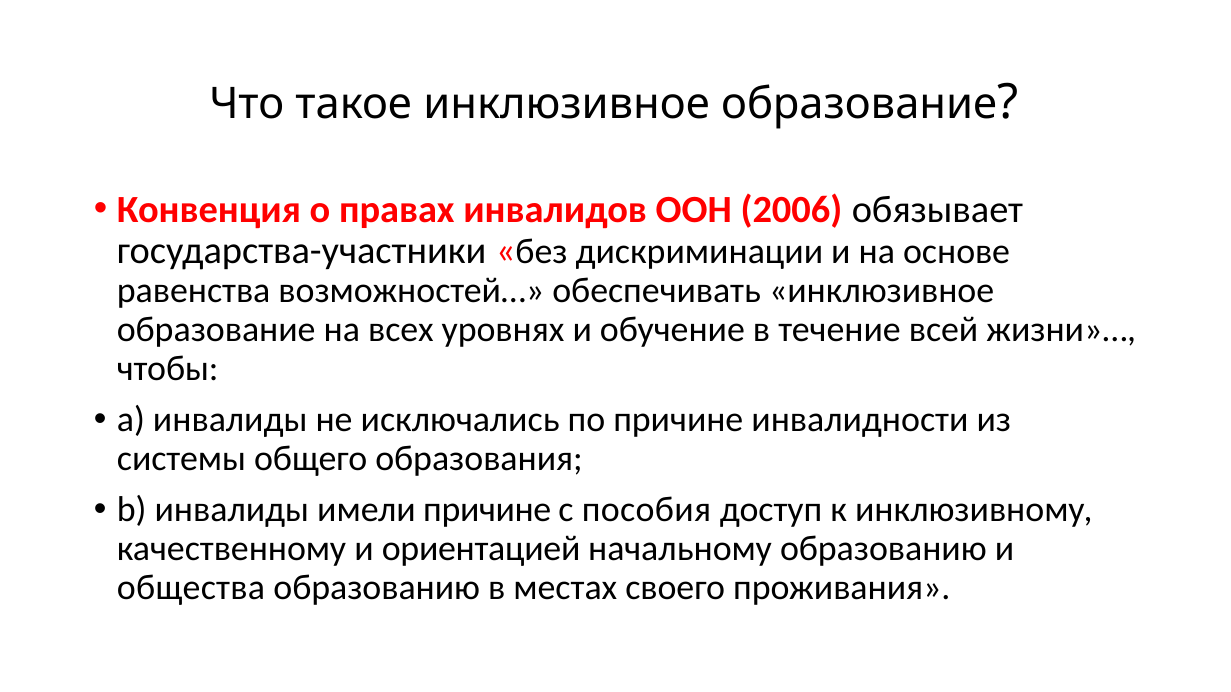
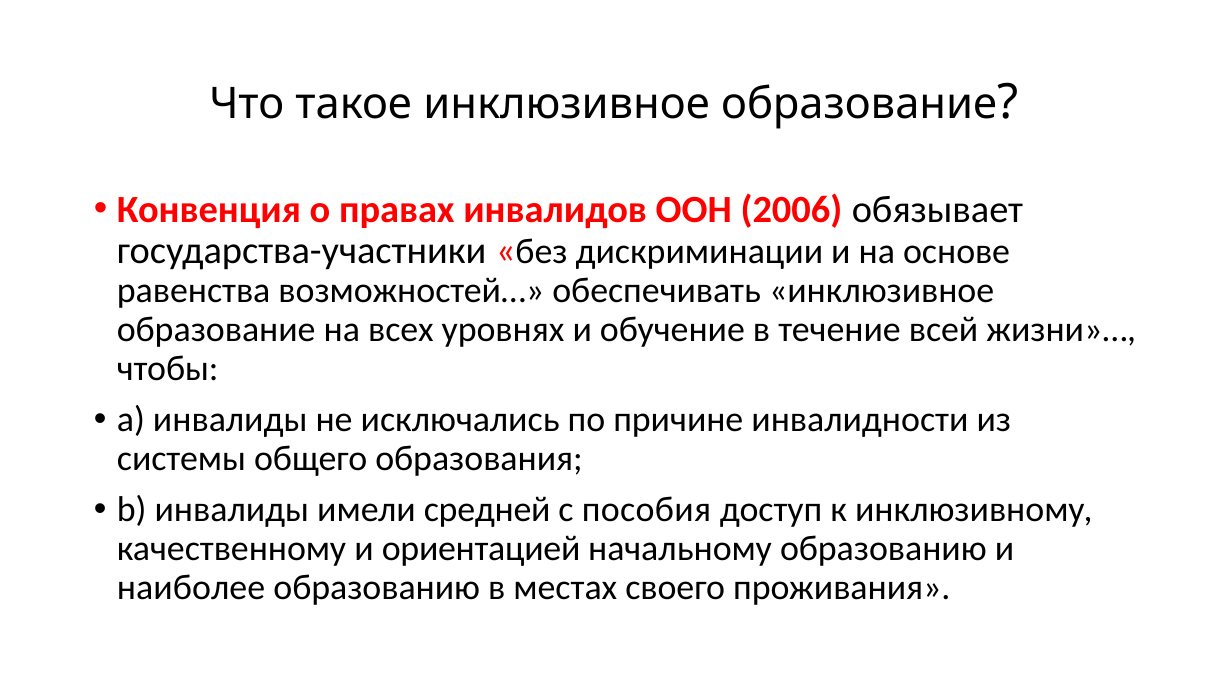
имели причине: причине -> средней
общества: общества -> наиболее
